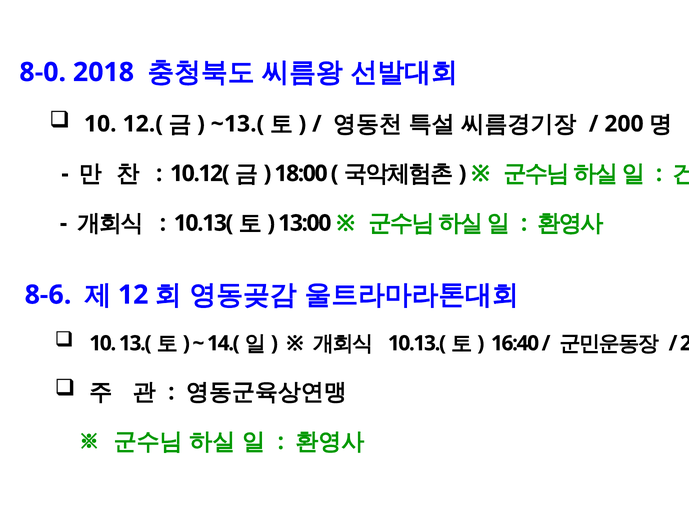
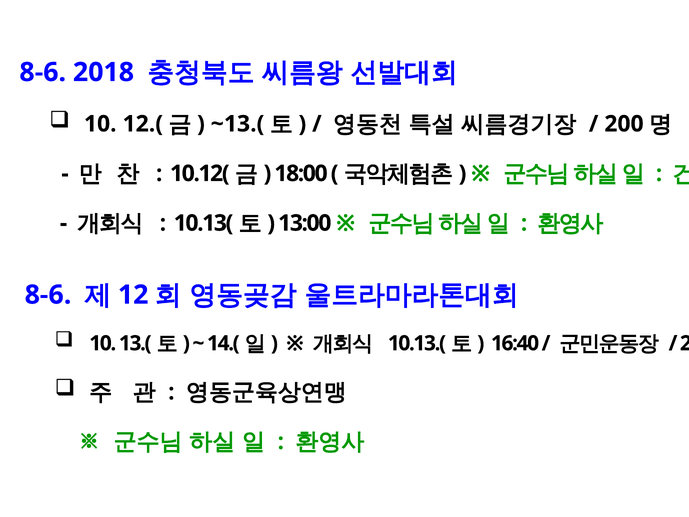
8-0 at (43, 72): 8-0 -> 8-6
